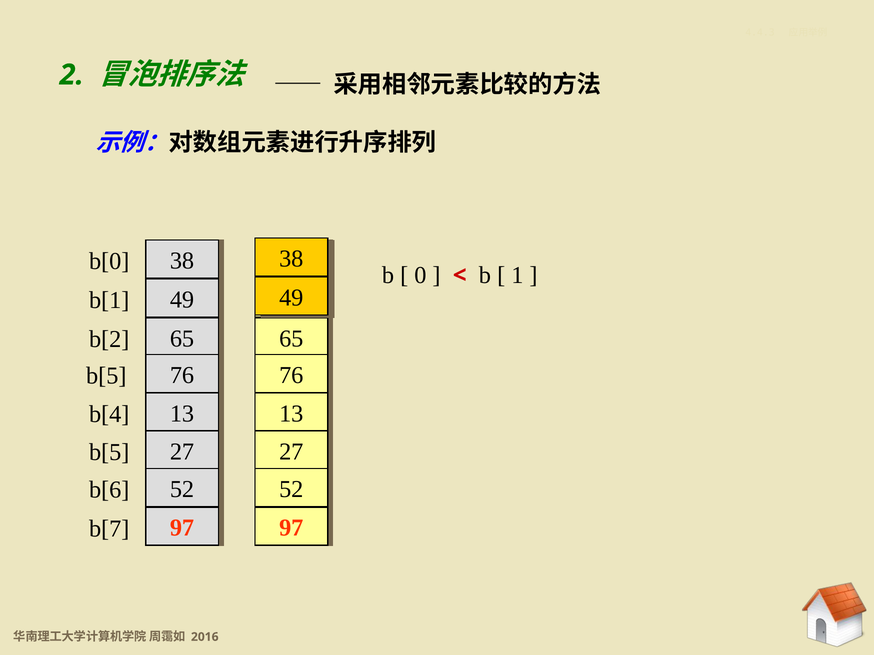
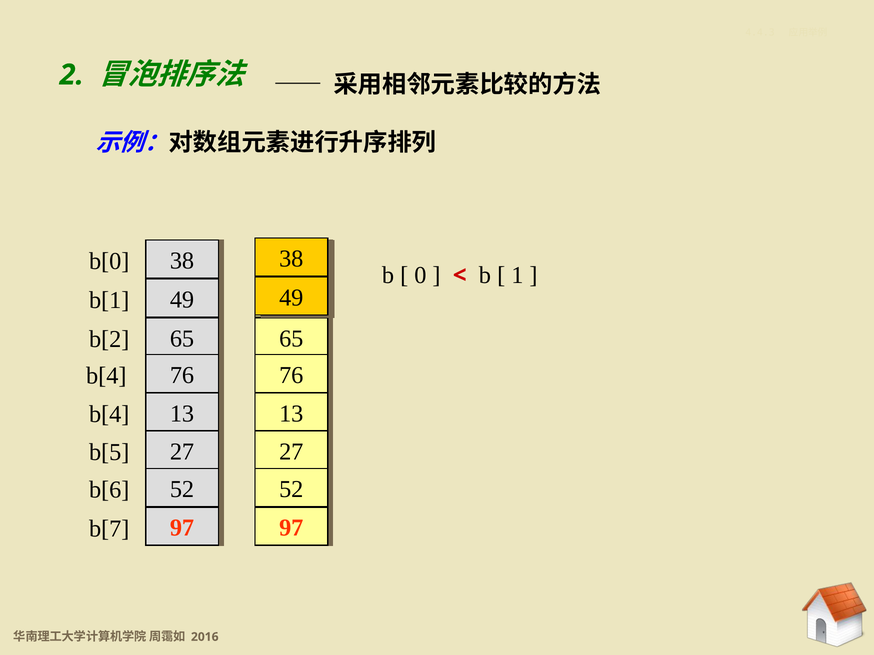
b[5 at (106, 376): b[5 -> b[4
